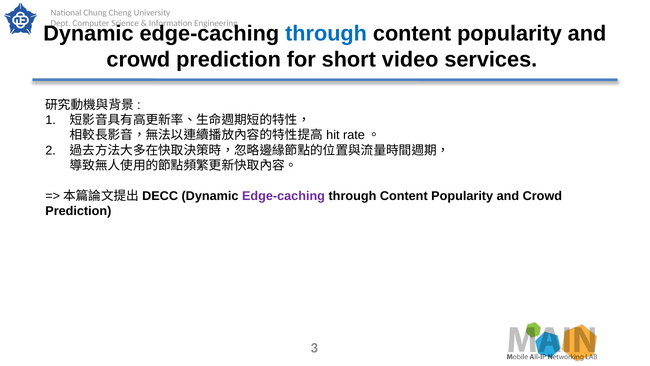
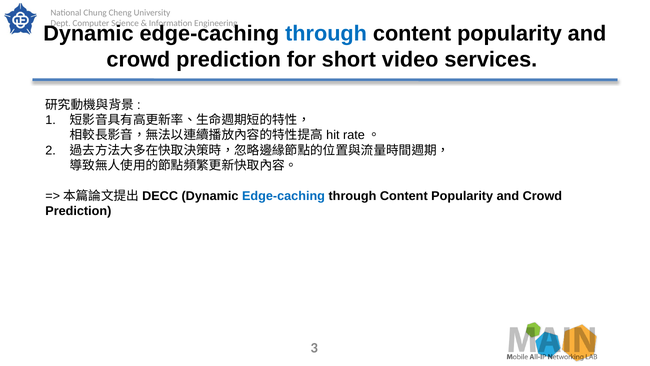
Edge-caching at (283, 196) colour: purple -> blue
